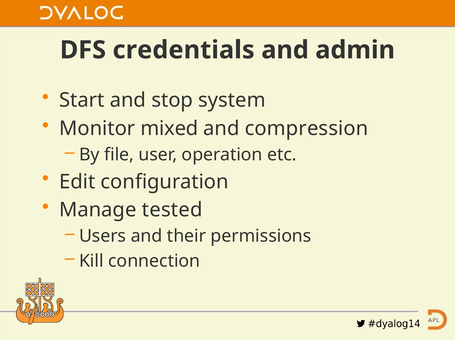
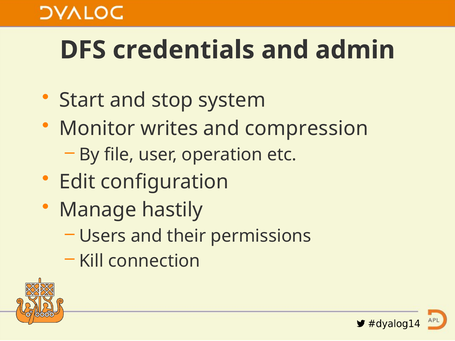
mixed: mixed -> writes
tested: tested -> hastily
